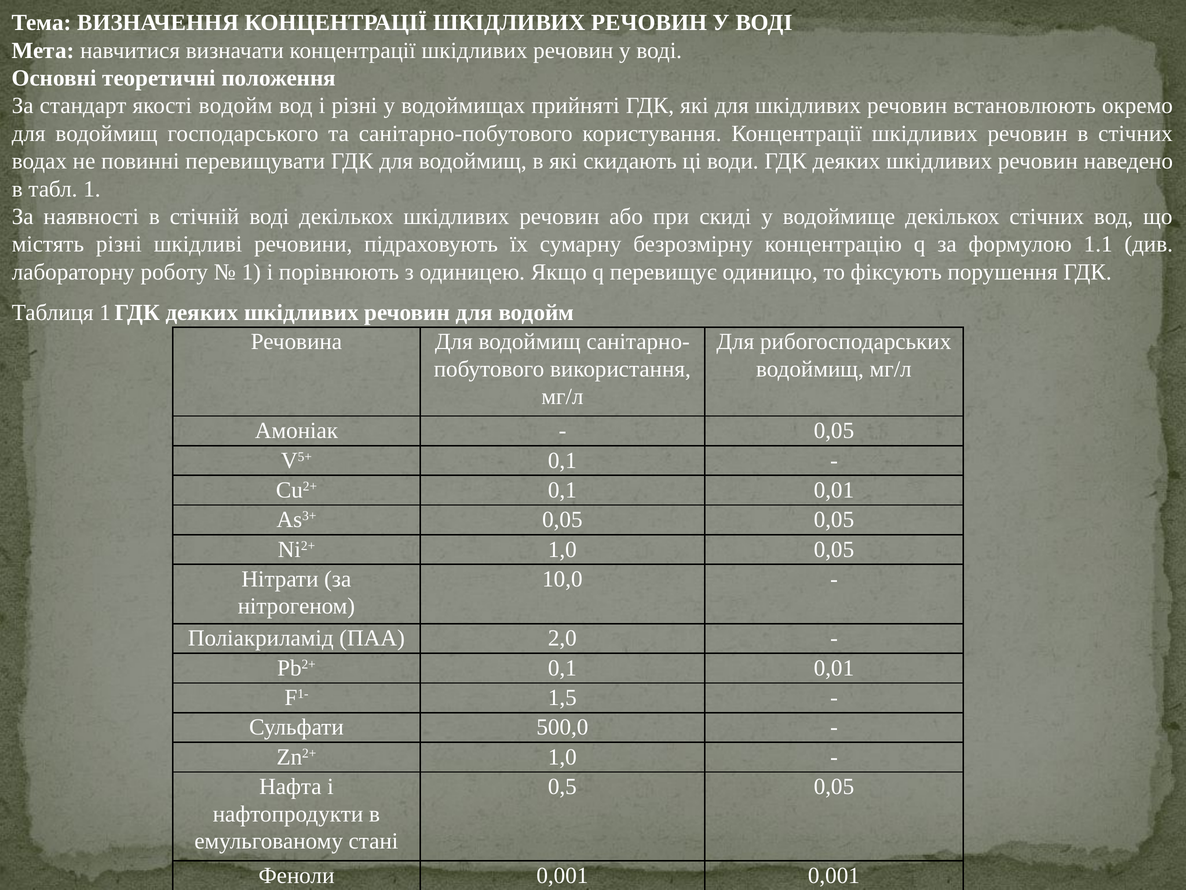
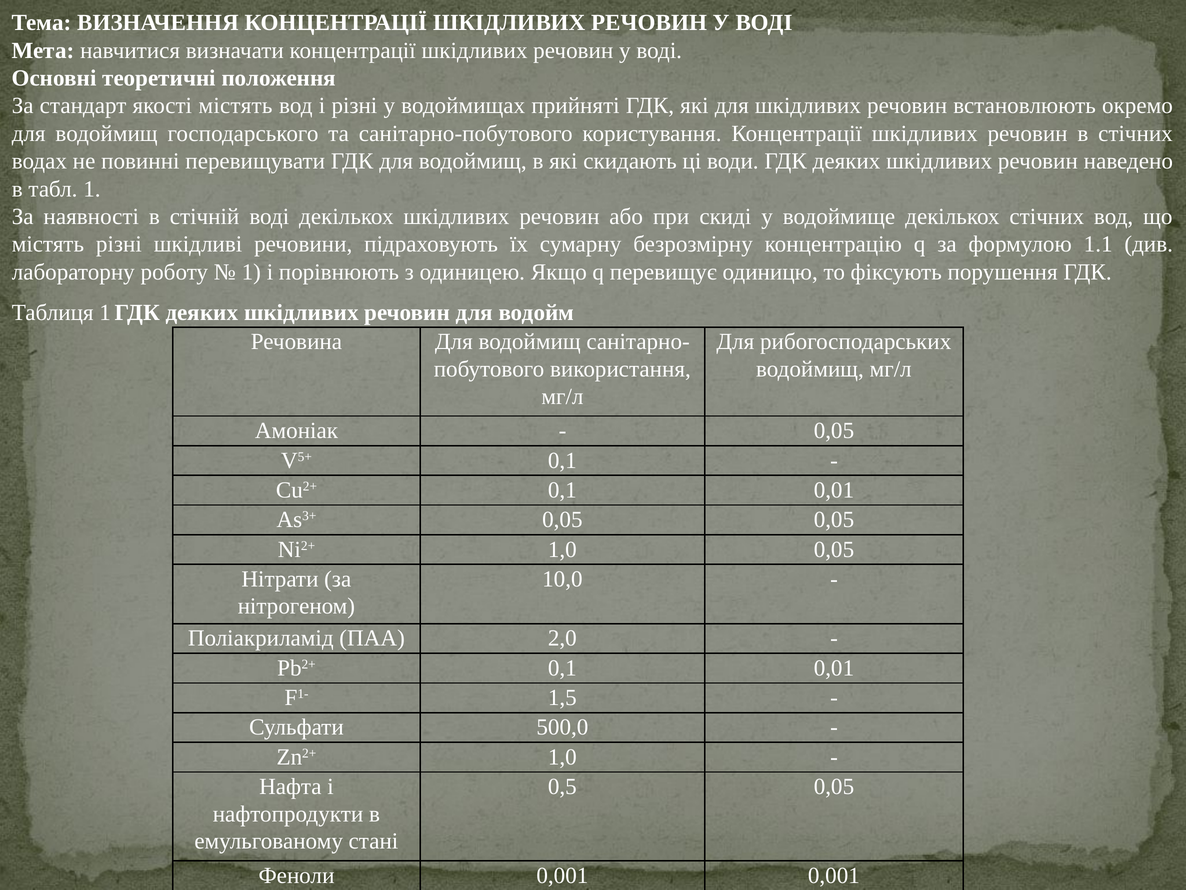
якості водойм: водойм -> містять
